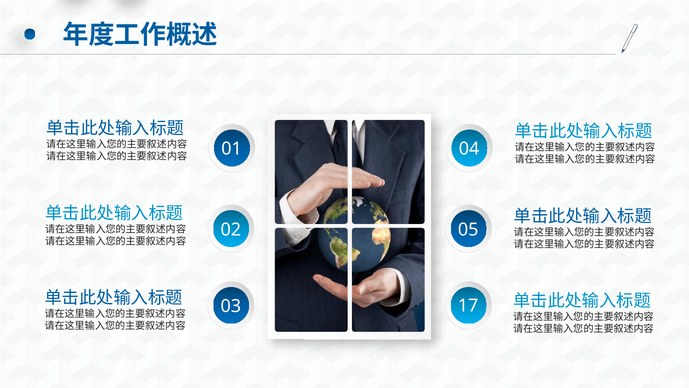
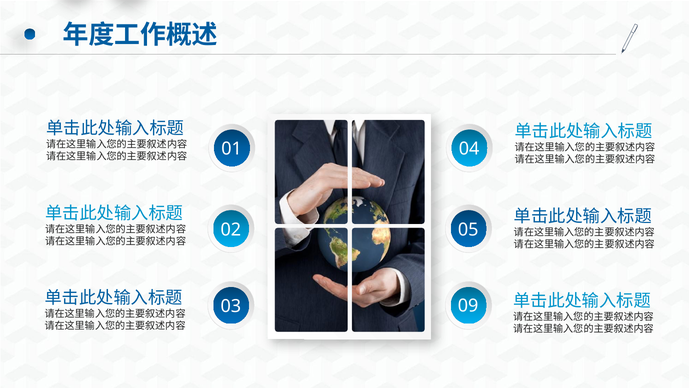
17: 17 -> 09
